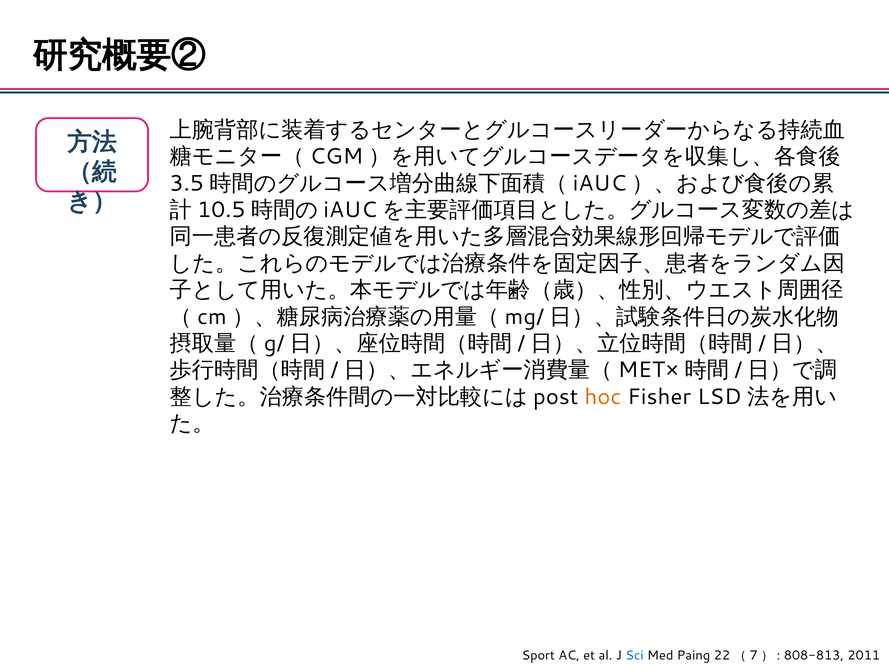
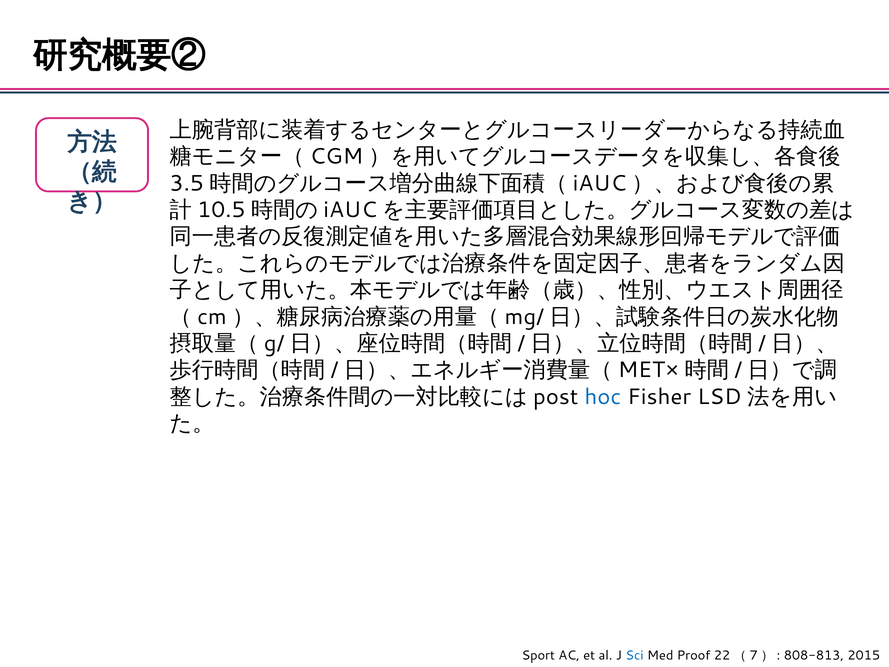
hoc colour: orange -> blue
Paing: Paing -> Proof
2011: 2011 -> 2015
